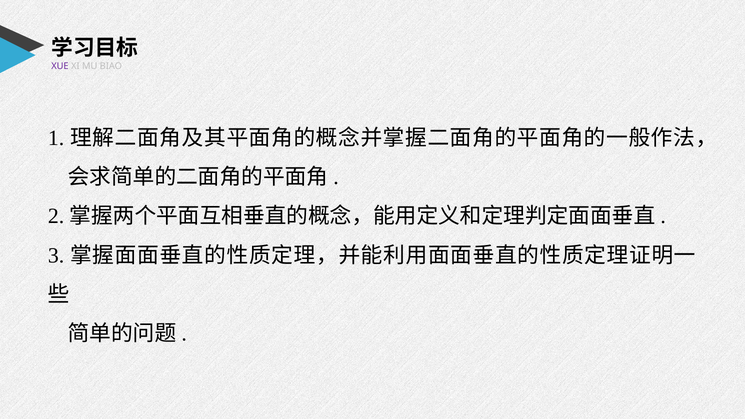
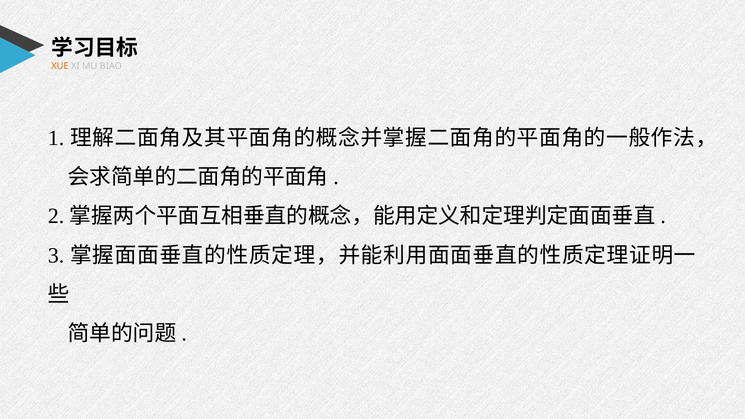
XUE colour: purple -> orange
